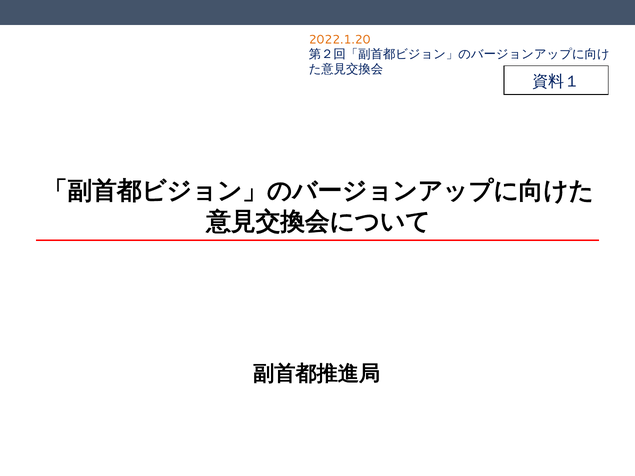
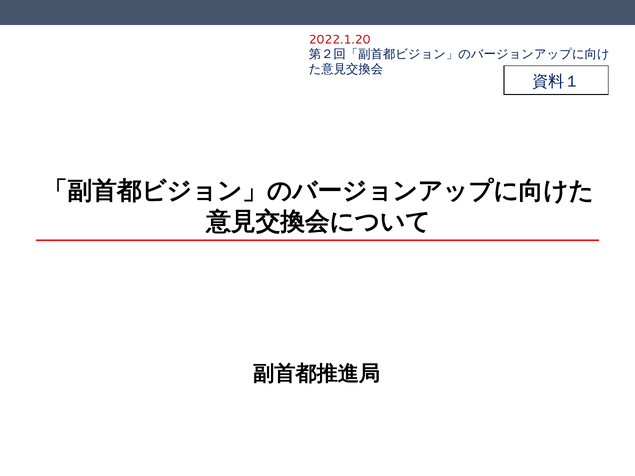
2022.1.20 colour: orange -> red
